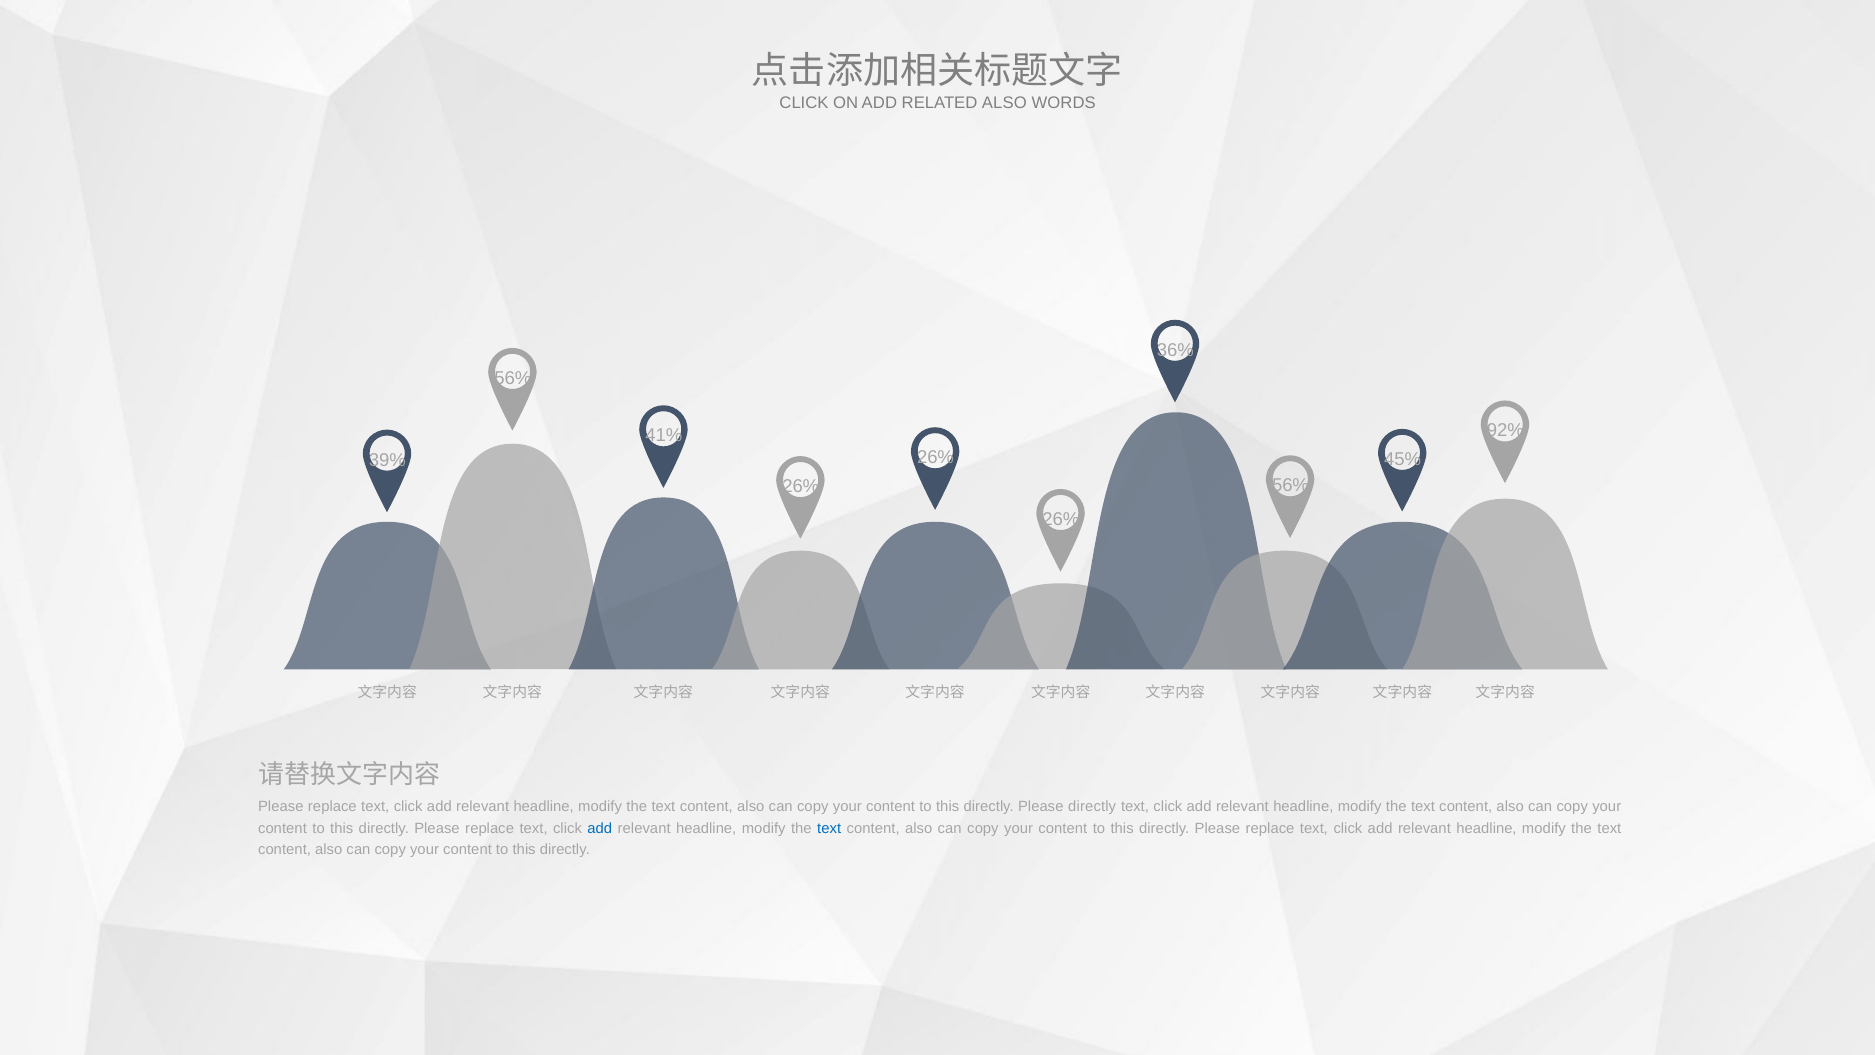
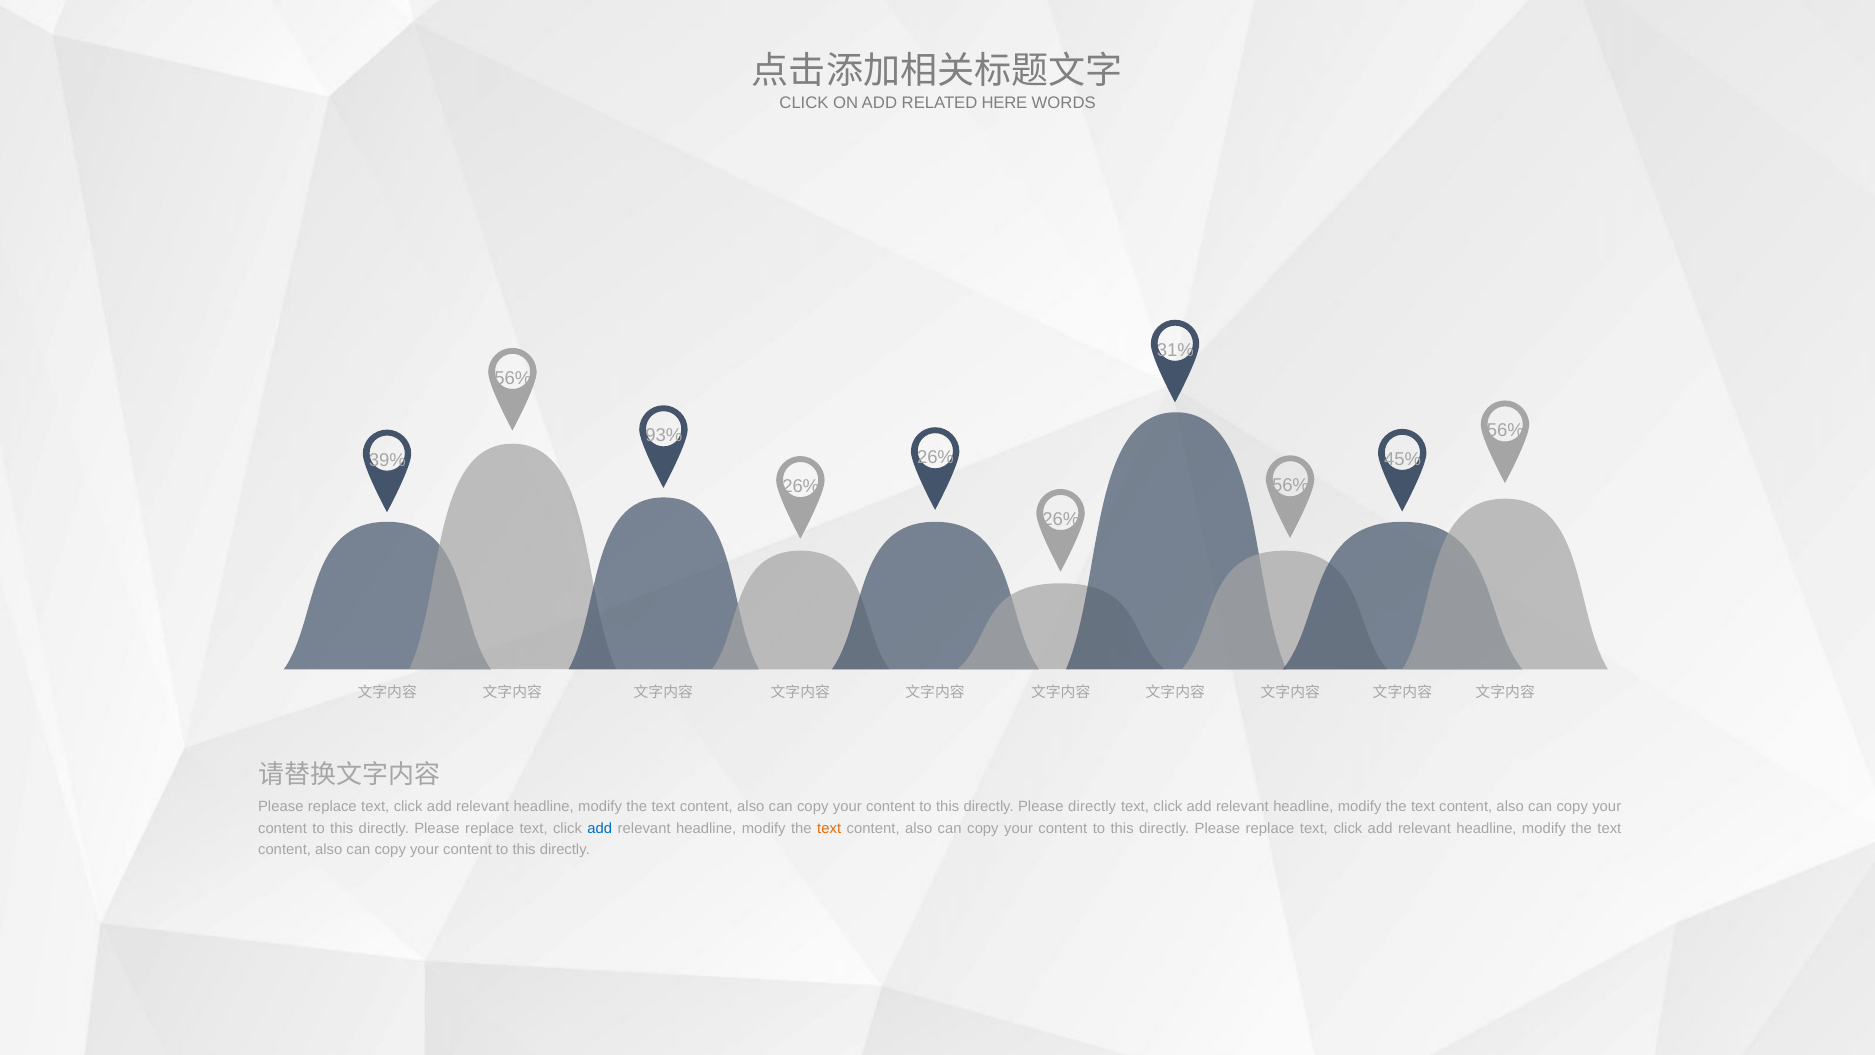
RELATED ALSO: ALSO -> HERE
36%: 36% -> 31%
92% at (1505, 431): 92% -> 56%
41%: 41% -> 93%
text at (829, 828) colour: blue -> orange
